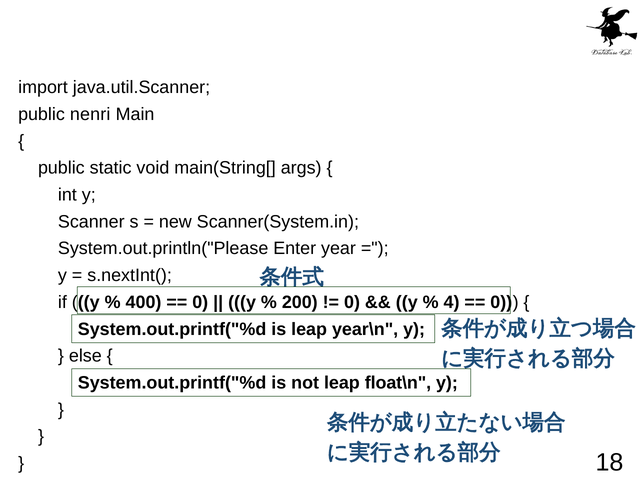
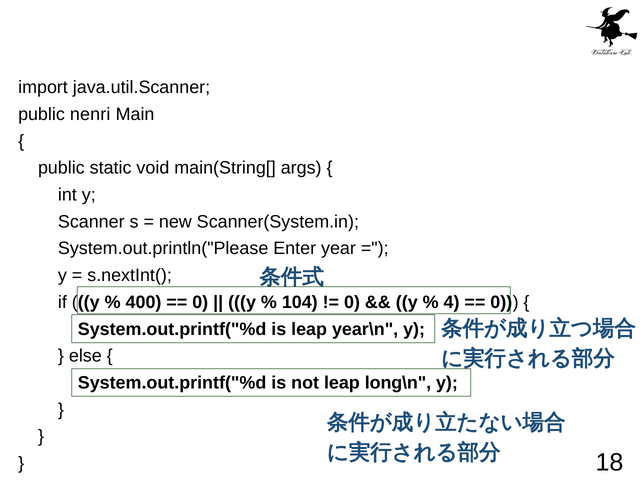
200: 200 -> 104
float\n: float\n -> long\n
